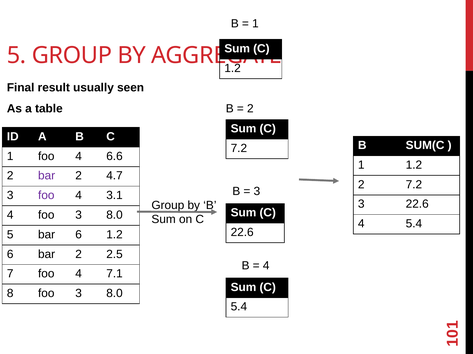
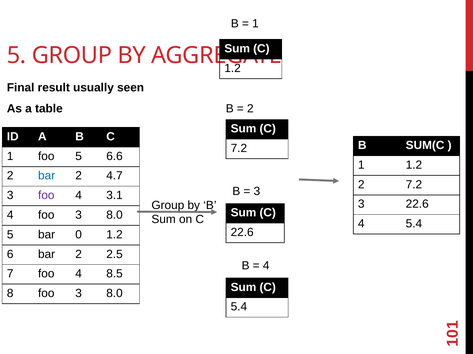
1 foo 4: 4 -> 5
bar at (47, 176) colour: purple -> blue
bar 6: 6 -> 0
7.1: 7.1 -> 8.5
